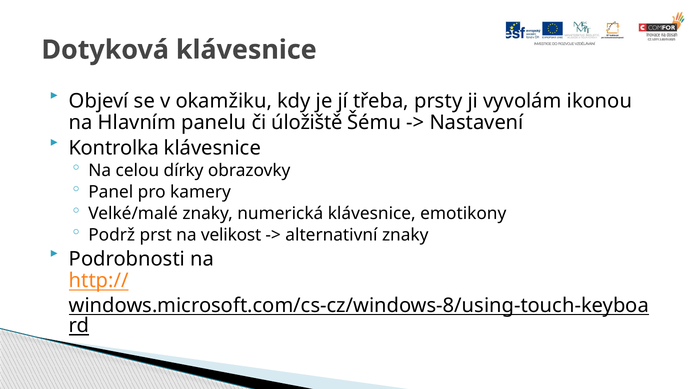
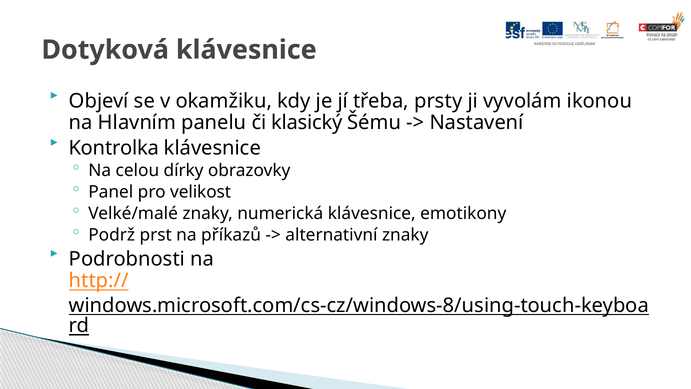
úložiště: úložiště -> klasický
kamery: kamery -> velikost
velikost: velikost -> příkazů
